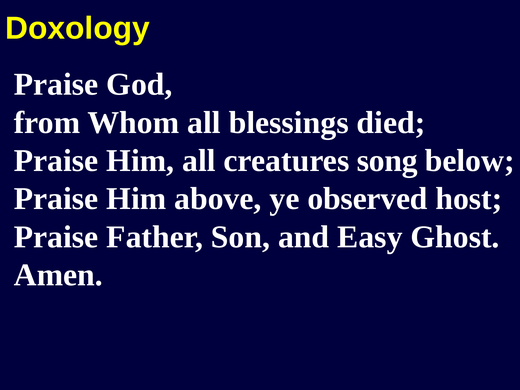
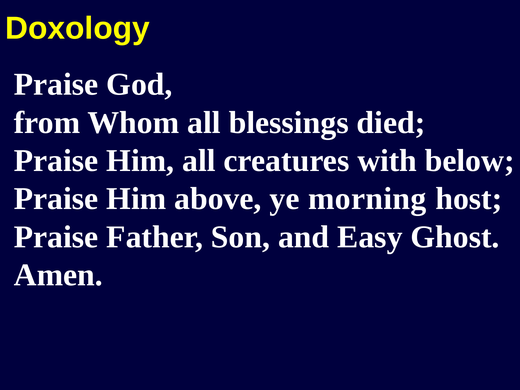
song: song -> with
observed: observed -> morning
